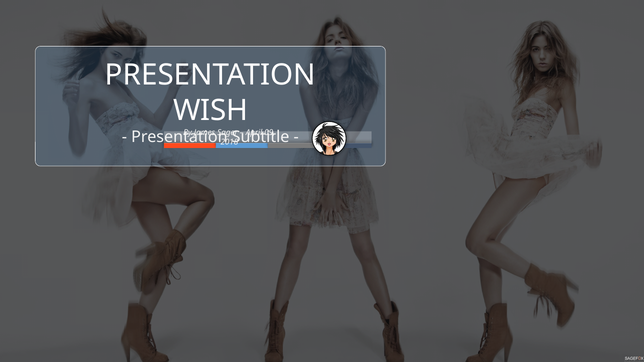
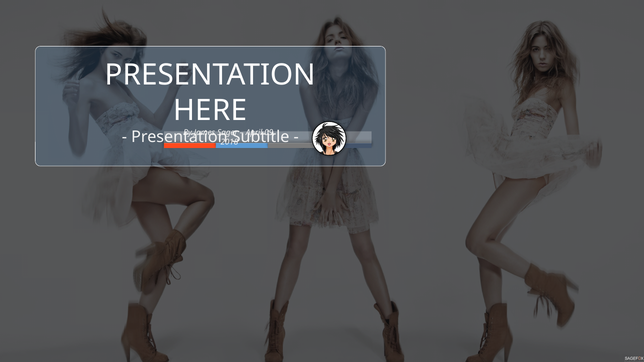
WISH: WISH -> HERE
